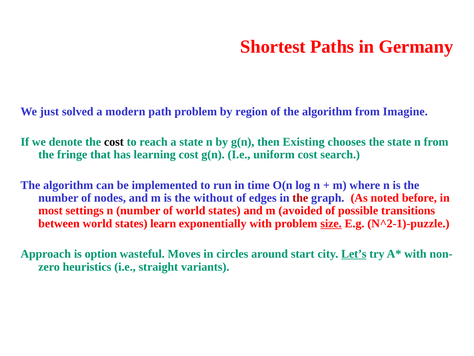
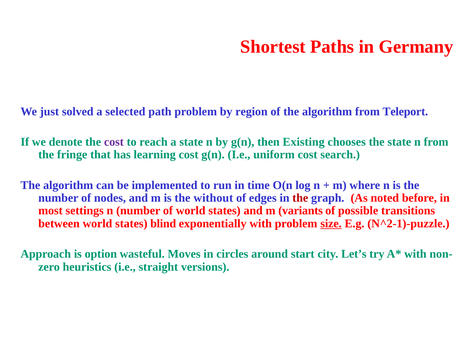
modern: modern -> selected
Imagine: Imagine -> Teleport
cost at (114, 142) colour: black -> purple
avoided: avoided -> variants
learn: learn -> blind
Let’s underline: present -> none
variants: variants -> versions
